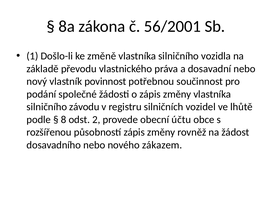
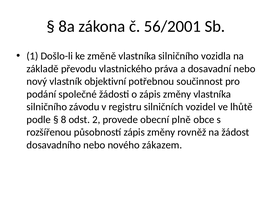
povinnost: povinnost -> objektivní
účtu: účtu -> plně
